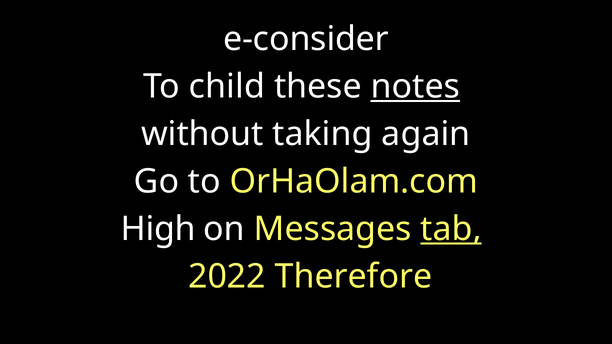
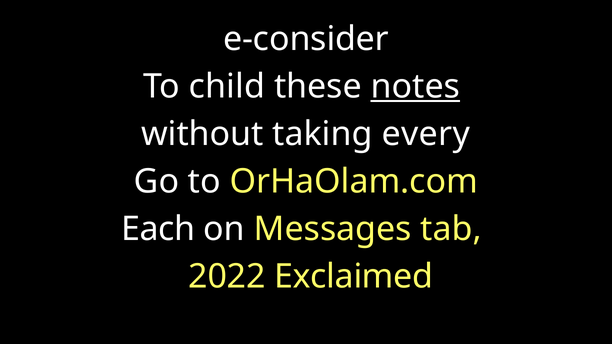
again: again -> every
High: High -> Each
tab underline: present -> none
Therefore: Therefore -> Exclaimed
